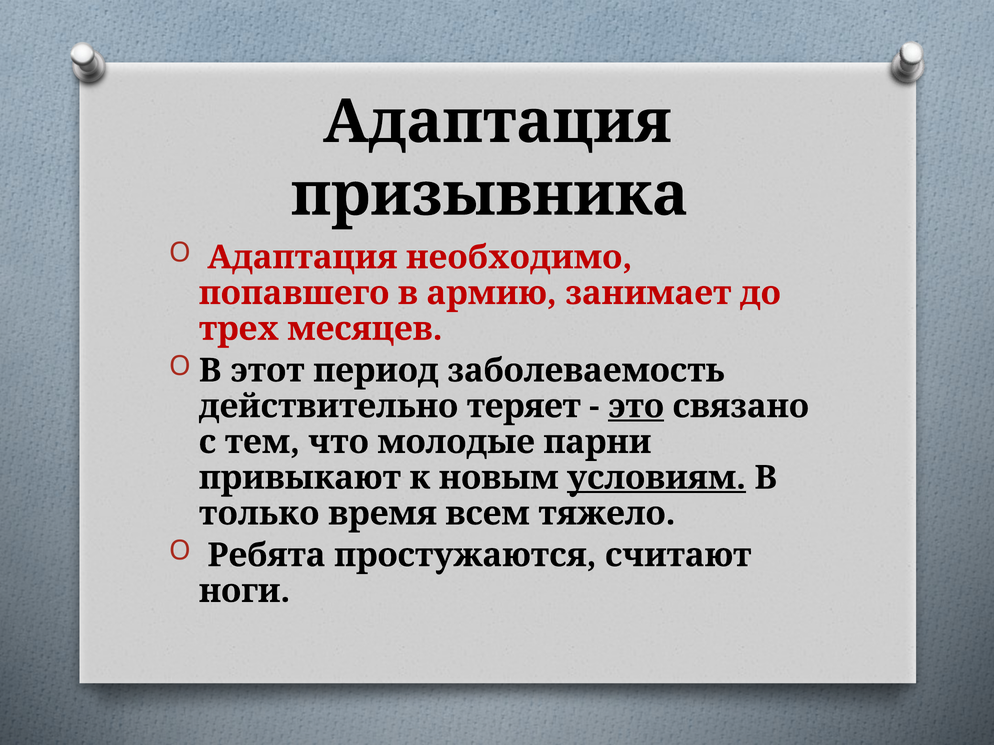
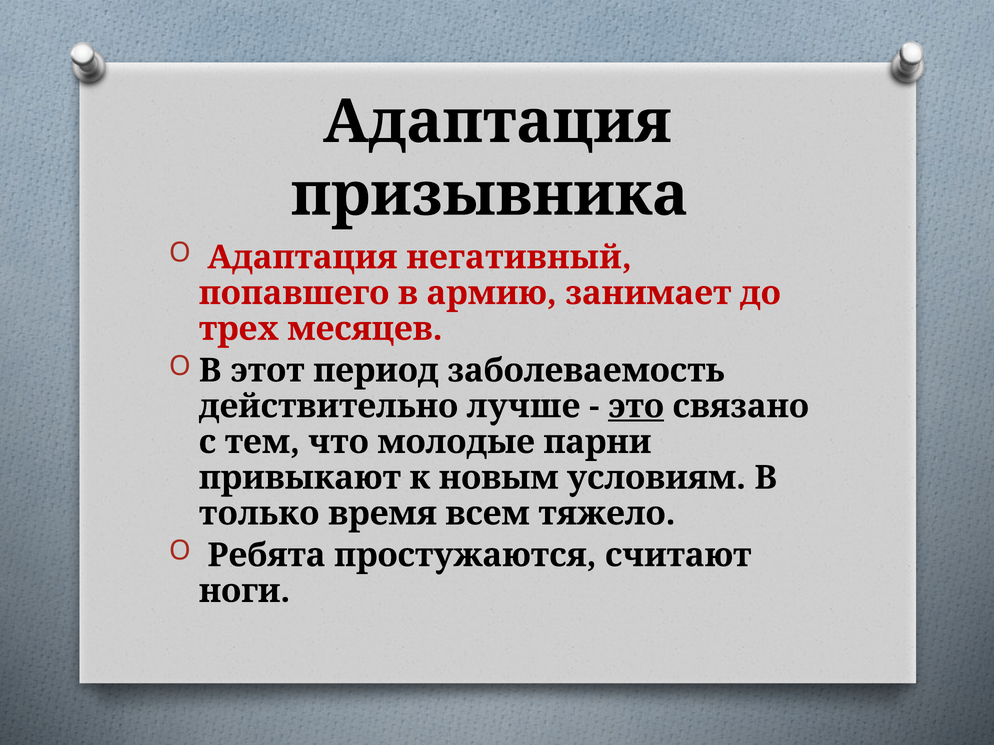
необходимо: необходимо -> негативный
теряет: теряет -> лучше
условиям underline: present -> none
